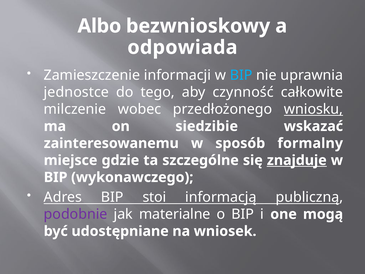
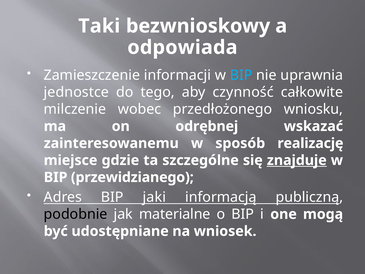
Albo: Albo -> Taki
wniosku underline: present -> none
siedzibie: siedzibie -> odrębnej
formalny: formalny -> realizację
wykonawczego: wykonawczego -> przewidzianego
stoi: stoi -> jaki
podobnie colour: purple -> black
